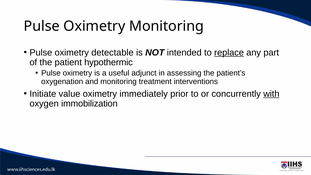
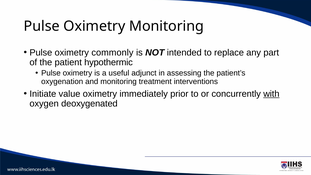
detectable: detectable -> commonly
replace underline: present -> none
immobilization: immobilization -> deoxygenated
